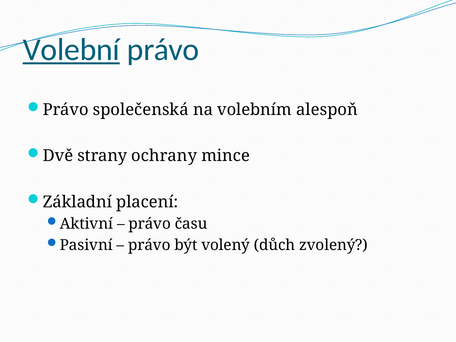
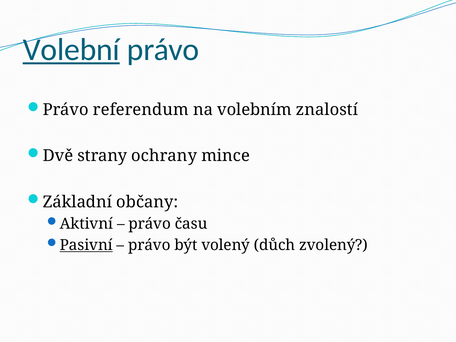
společenská: společenská -> referendum
alespoň: alespoň -> znalostí
placení: placení -> občany
Pasivní underline: none -> present
